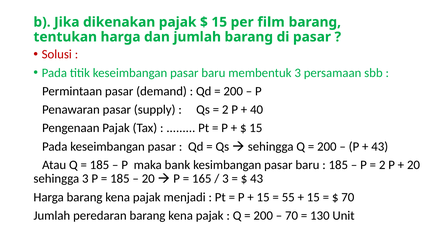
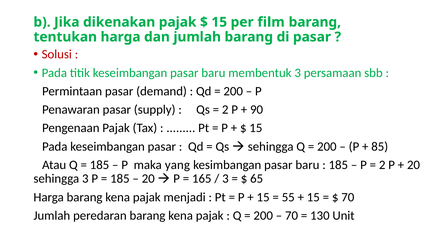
40: 40 -> 90
43 at (380, 146): 43 -> 85
bank: bank -> yang
43 at (257, 179): 43 -> 65
